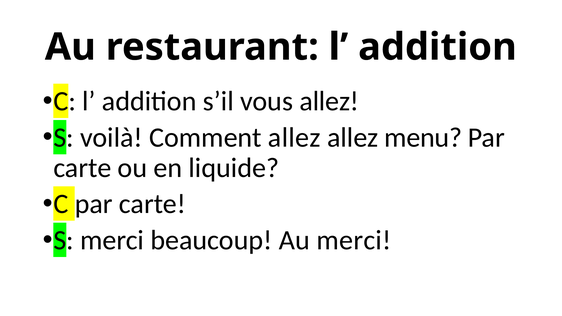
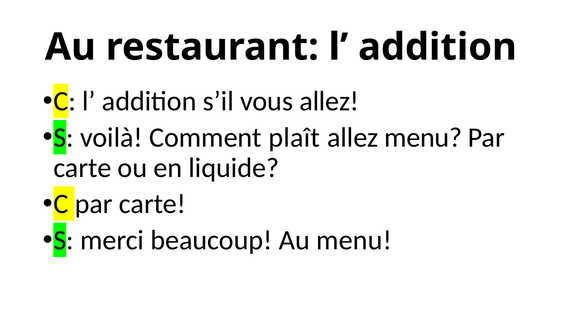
Comment allez: allez -> plaît
Au merci: merci -> menu
